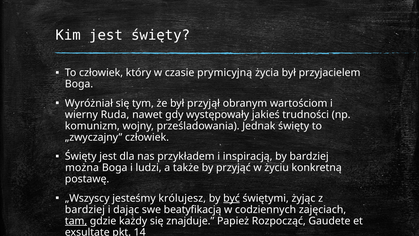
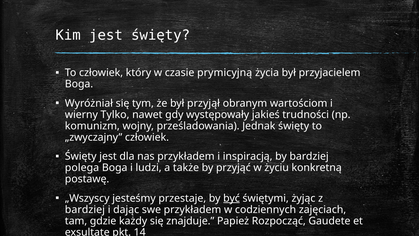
Ruda: Ruda -> Tylko
można: można -> polega
królujesz: królujesz -> przestaje
swe beatyfikacją: beatyfikacją -> przykładem
tam underline: present -> none
